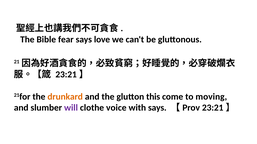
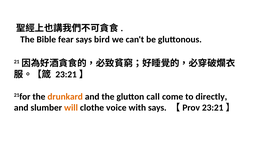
love: love -> bird
this: this -> call
moving: moving -> directly
will colour: purple -> orange
